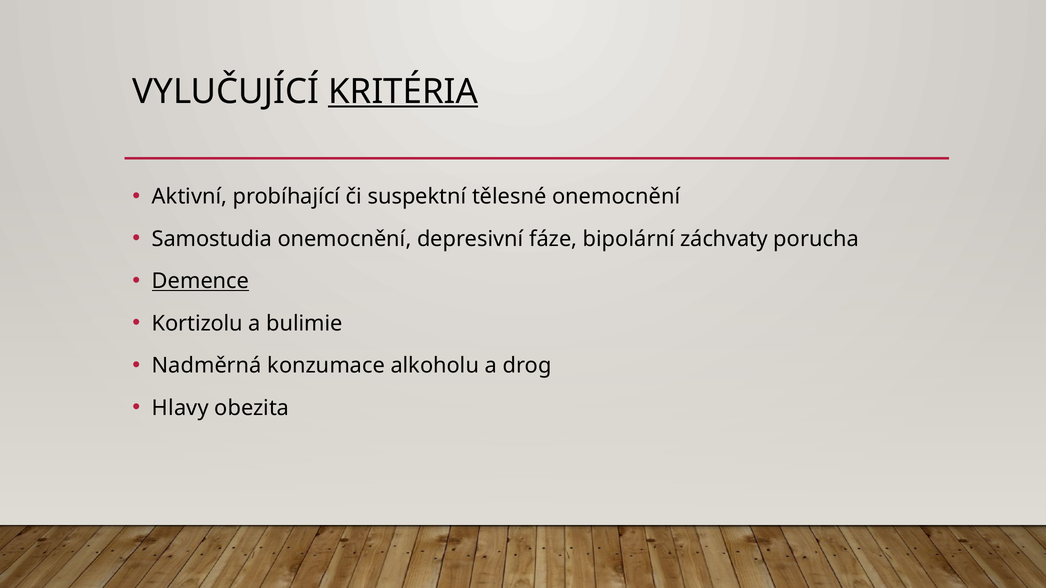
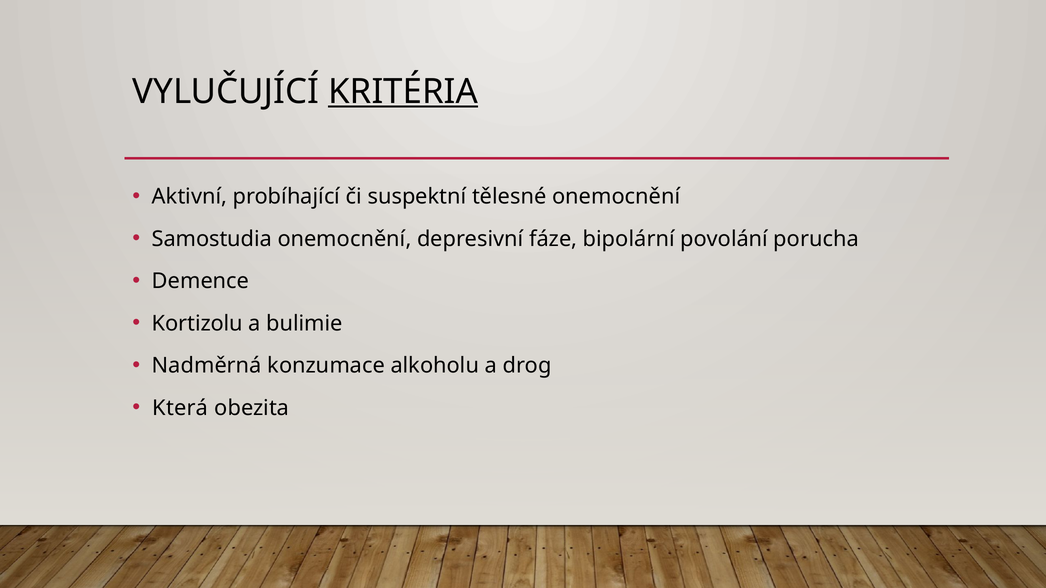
záchvaty: záchvaty -> povolání
Demence underline: present -> none
Hlavy: Hlavy -> Která
